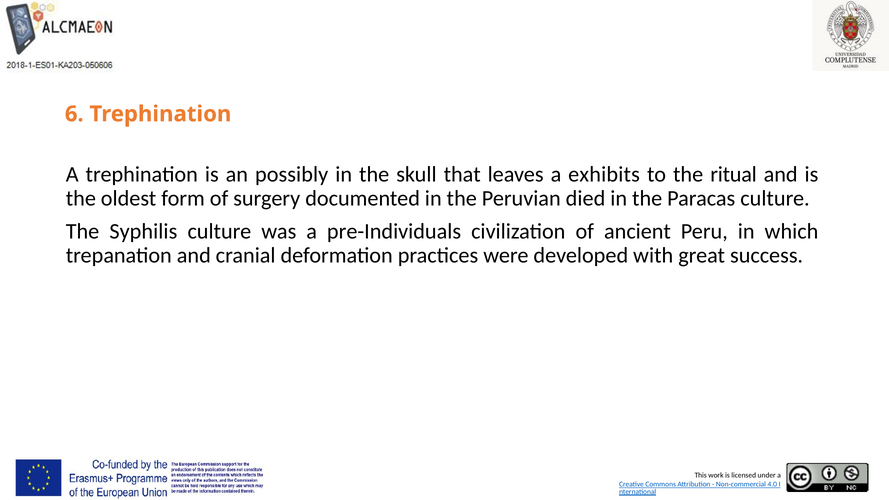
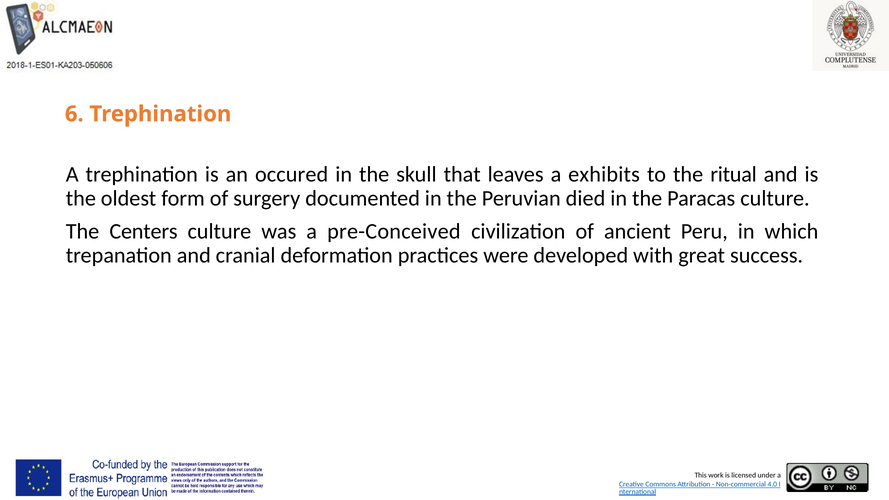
possibly: possibly -> occured
Syphilis: Syphilis -> Centers
pre-Individuals: pre-Individuals -> pre-Conceived
